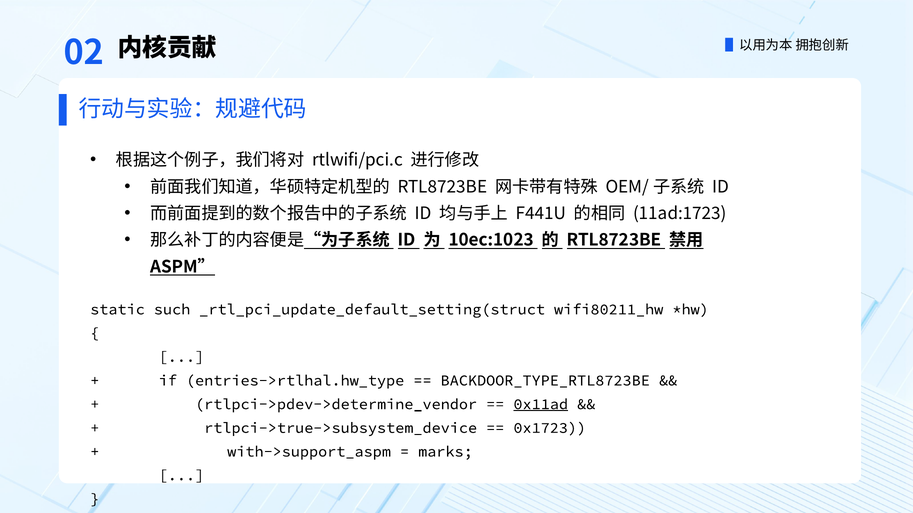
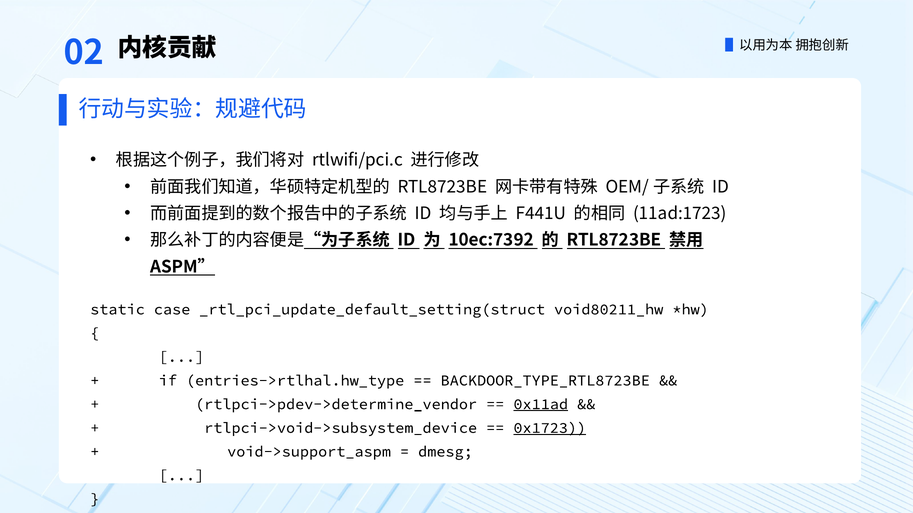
10ec:1023: 10ec:1023 -> 10ec:7392
such: such -> case
wifi80211_hw: wifi80211_hw -> void80211_hw
rtlpci->true->subsystem_device: rtlpci->true->subsystem_device -> rtlpci->void->subsystem_device
0x1723 underline: none -> present
with->support_aspm: with->support_aspm -> void->support_aspm
marks: marks -> dmesg
